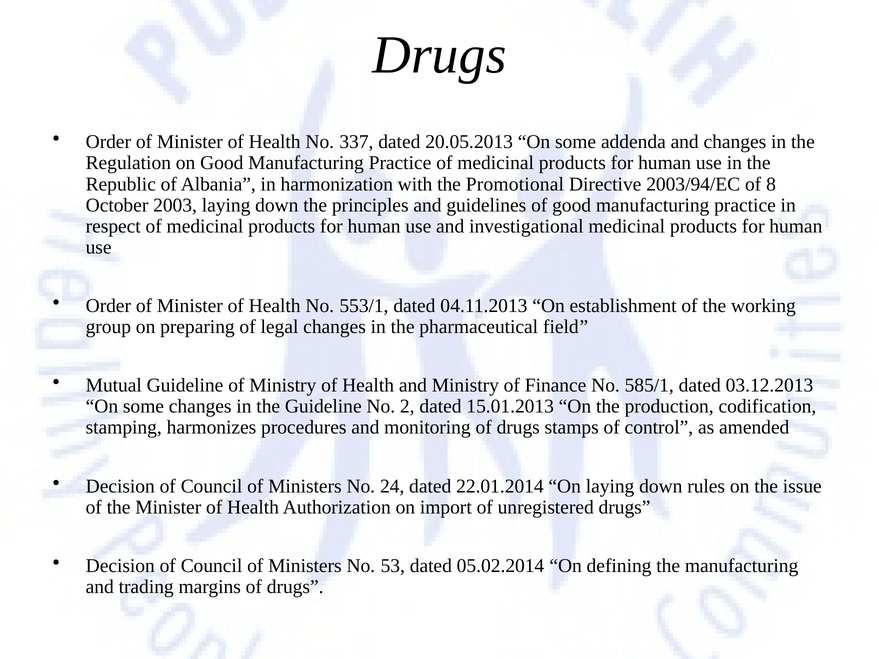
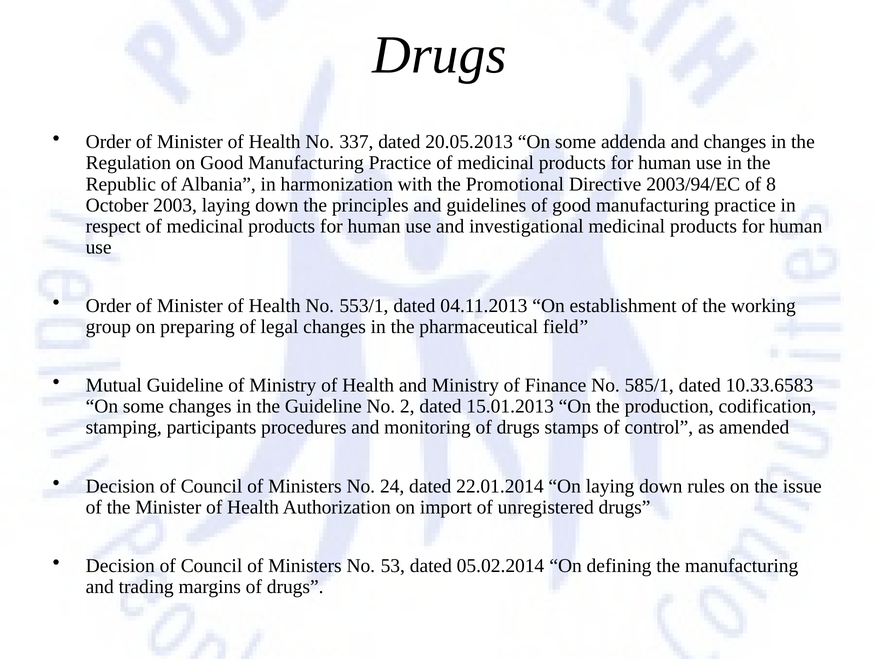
03.12.2013: 03.12.2013 -> 10.33.6583
harmonizes: harmonizes -> participants
